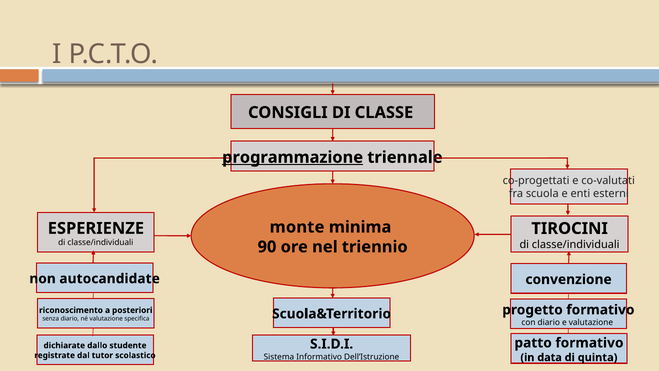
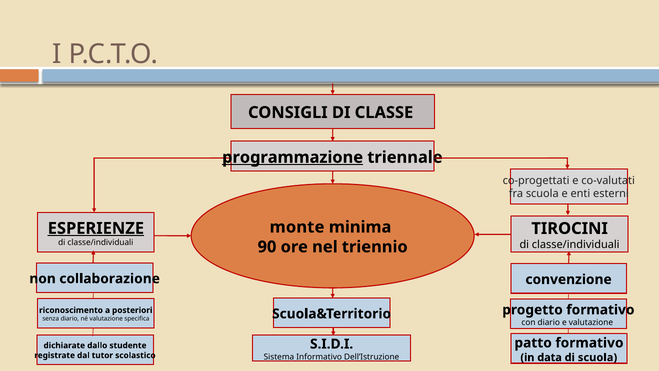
ESPERIENZE underline: none -> present
autocandidate: autocandidate -> collaborazione
di quinta: quinta -> scuola
